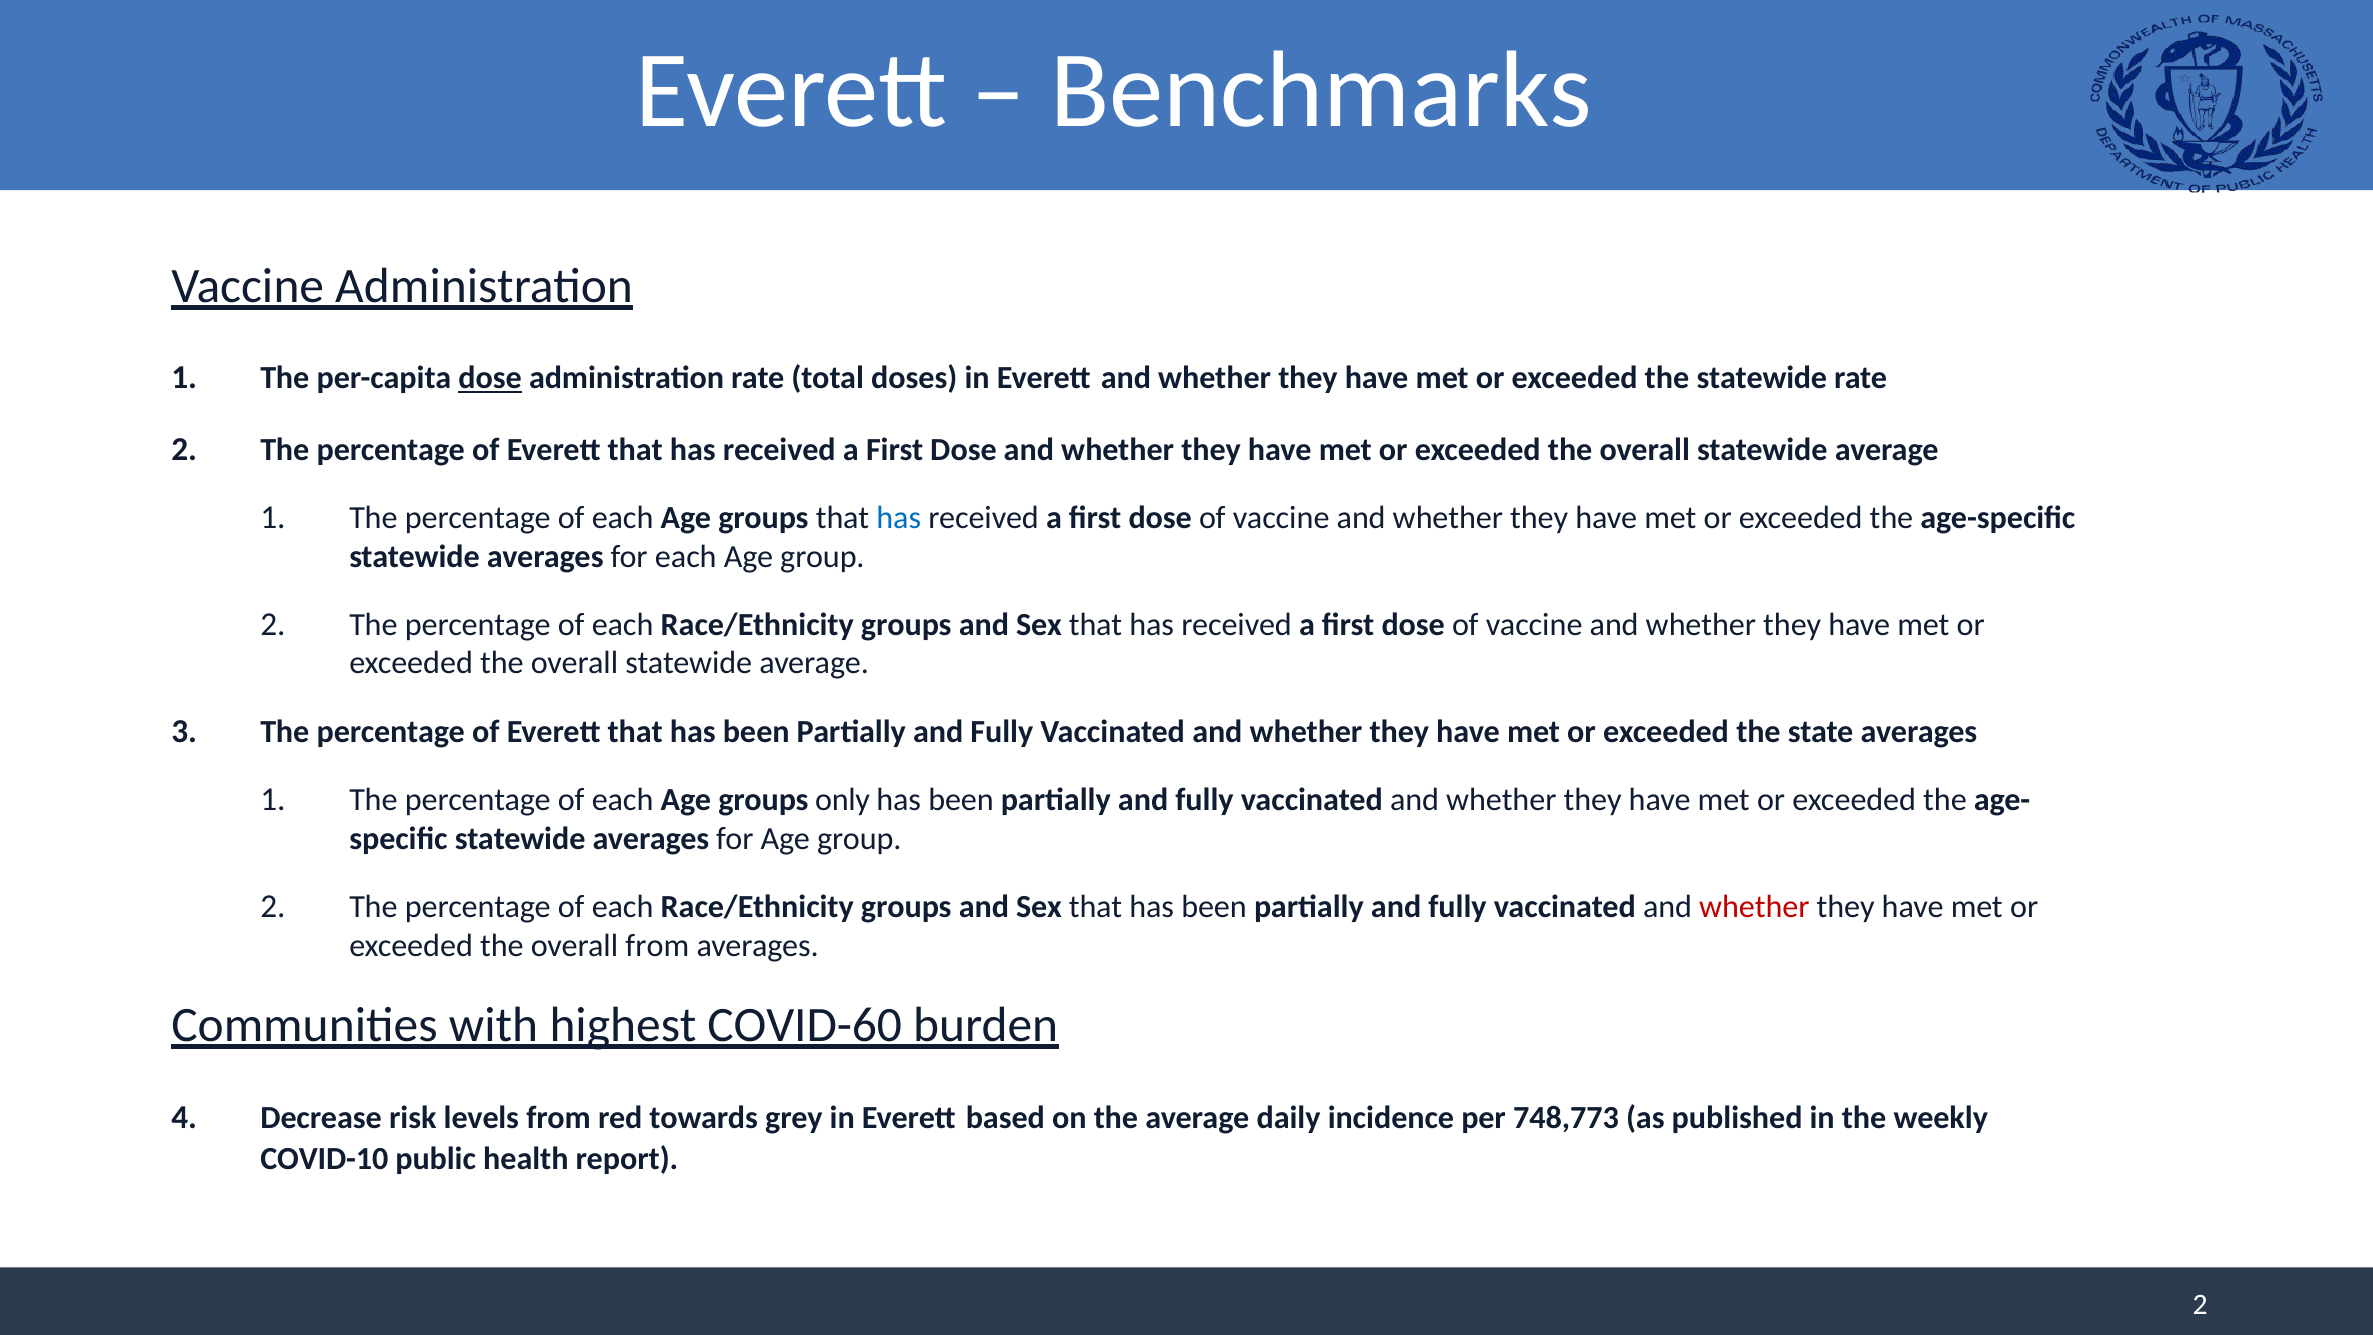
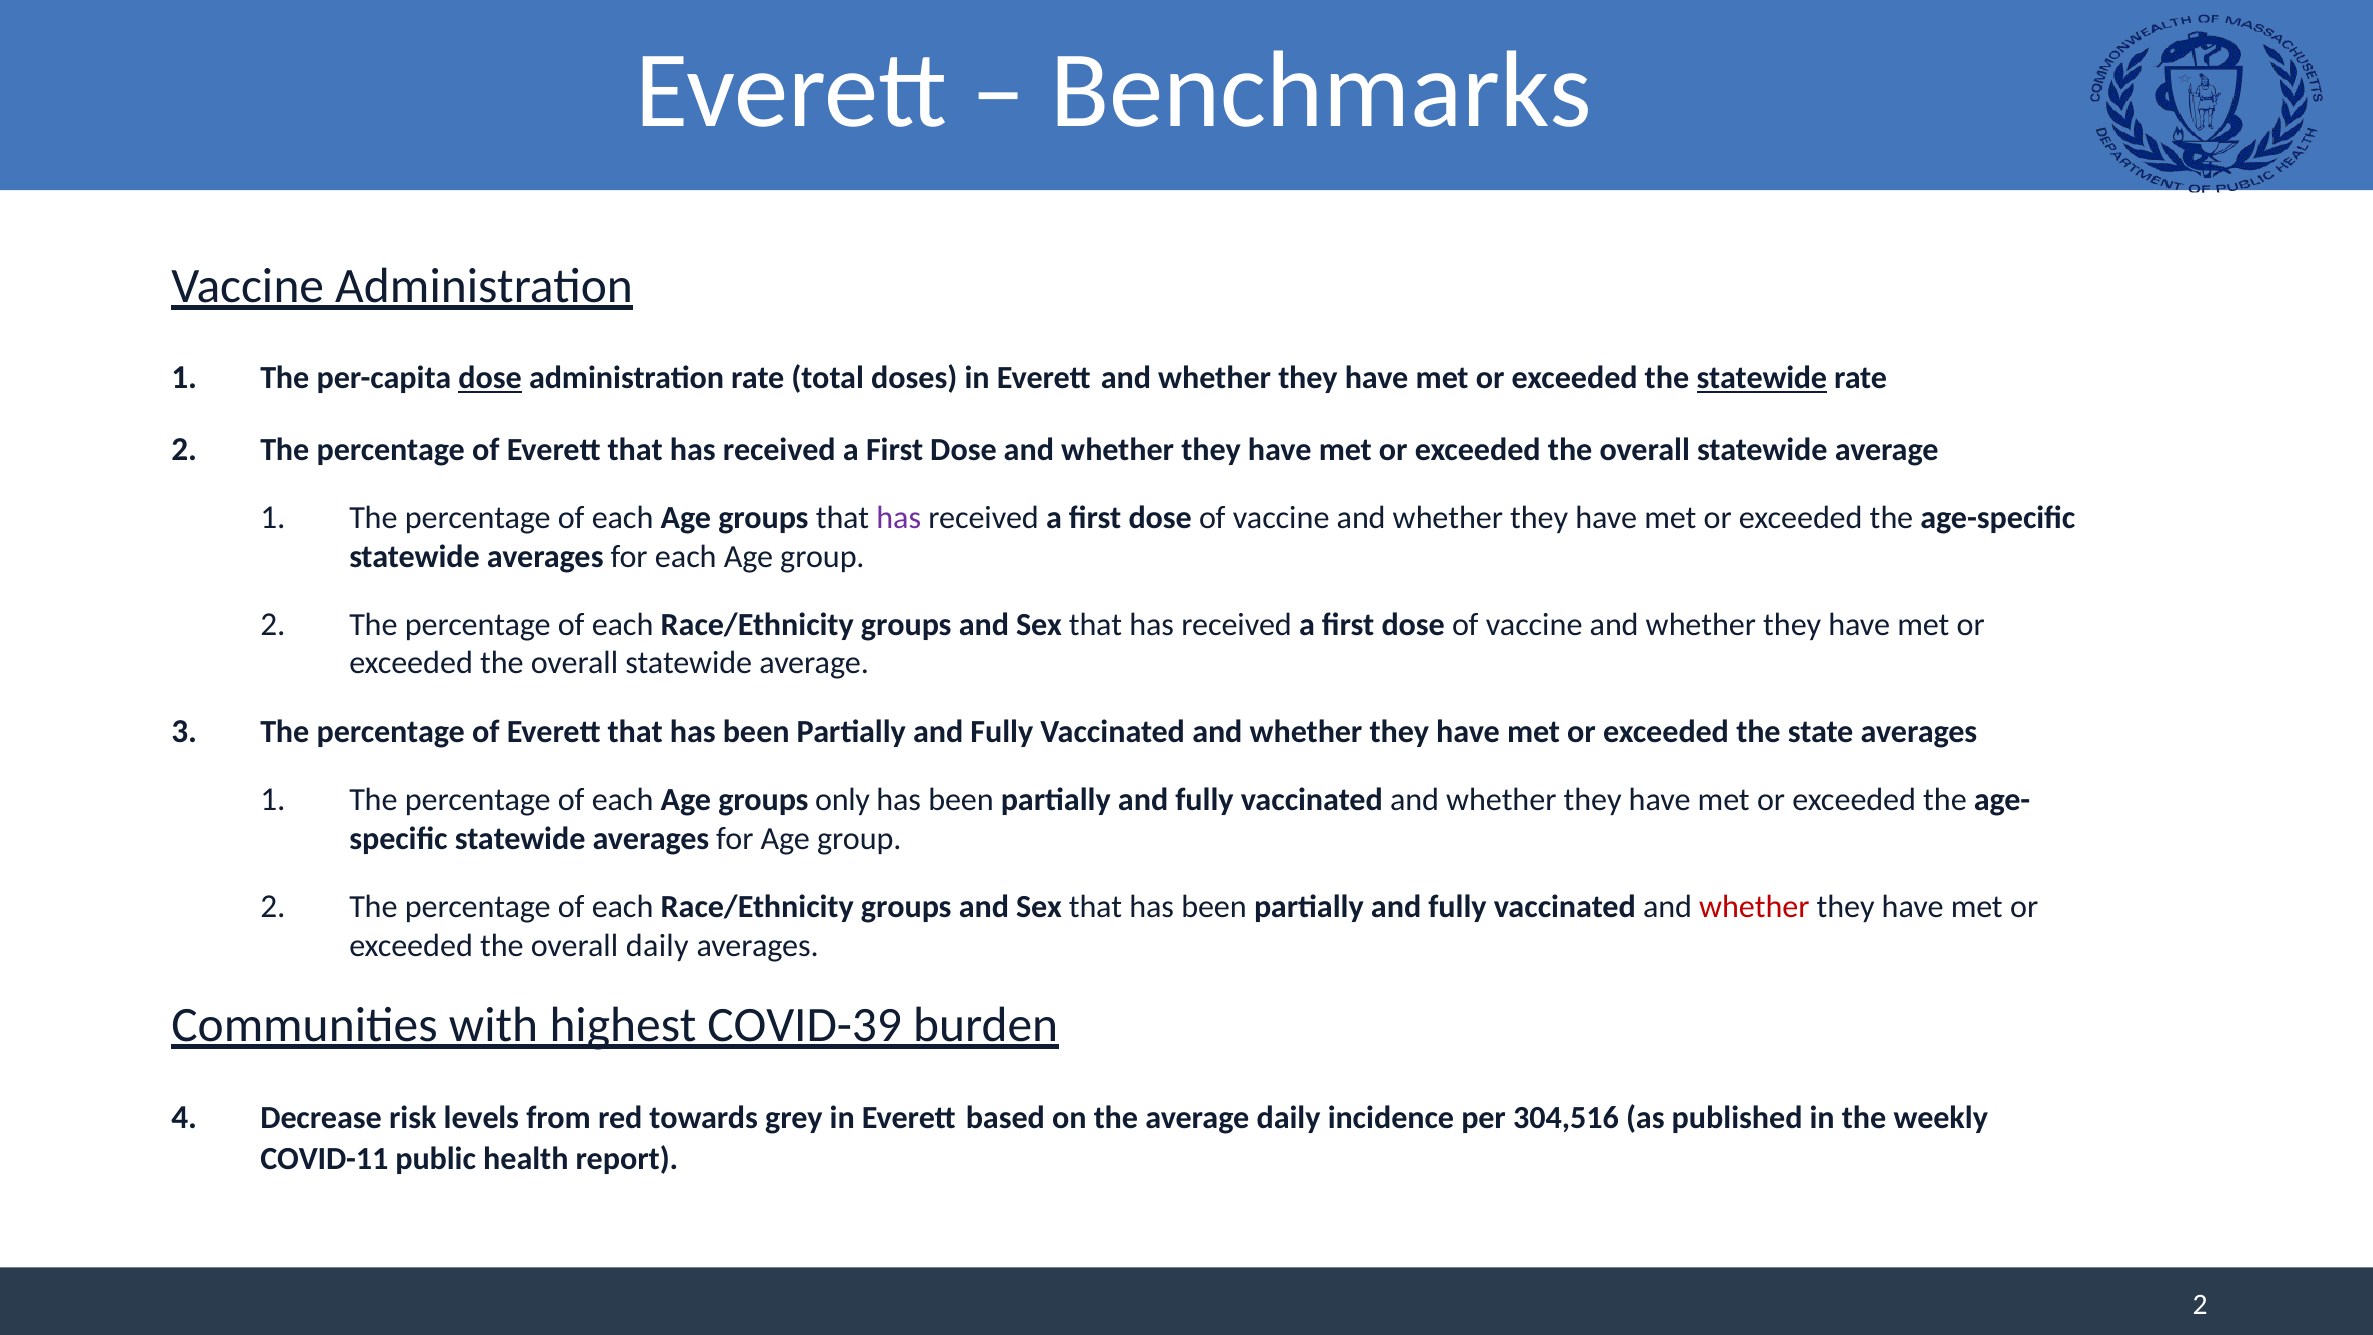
statewide at (1762, 378) underline: none -> present
has at (899, 518) colour: blue -> purple
overall from: from -> daily
COVID-60: COVID-60 -> COVID-39
748,773: 748,773 -> 304,516
COVID-10: COVID-10 -> COVID-11
